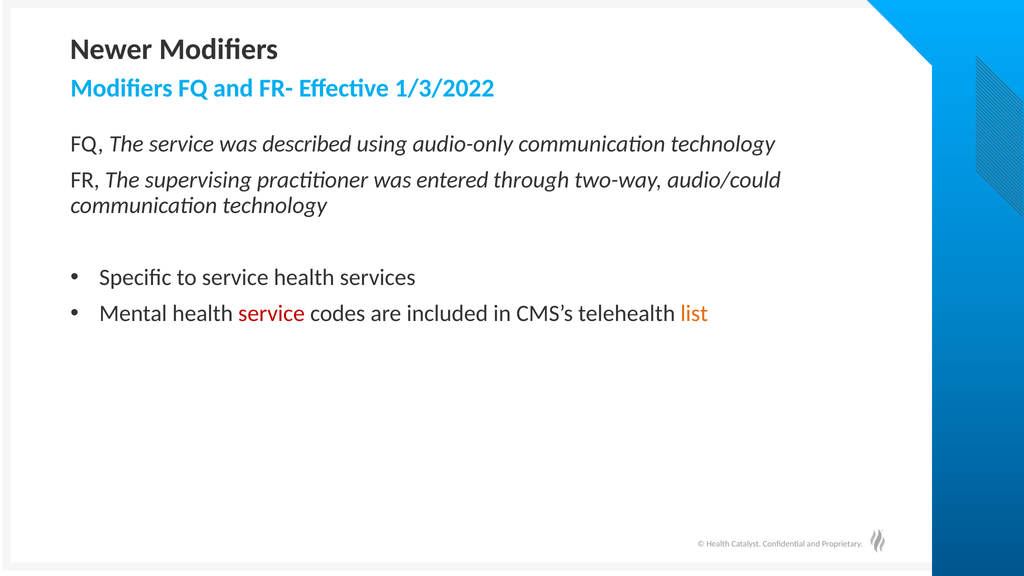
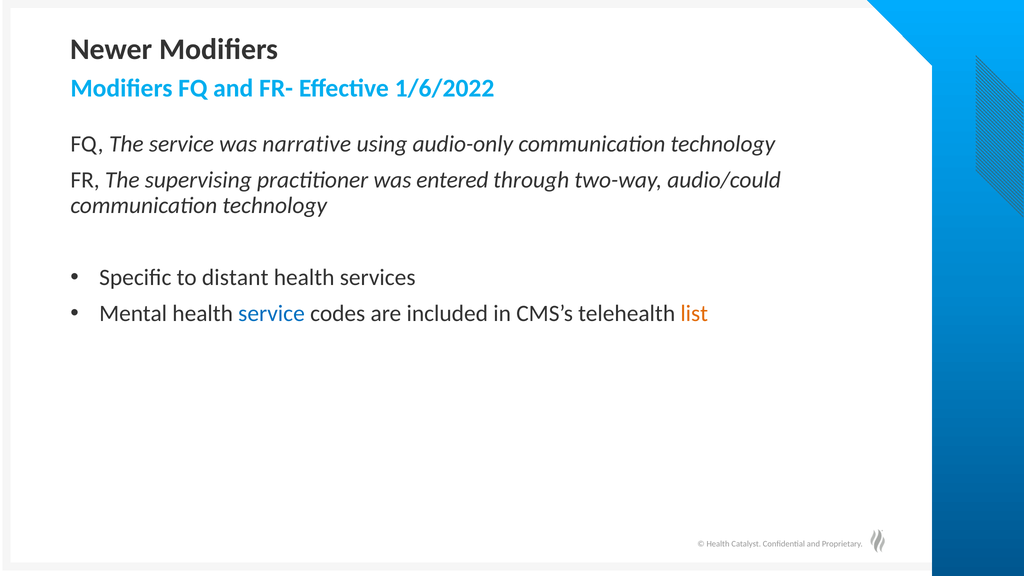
1/3/2022: 1/3/2022 -> 1/6/2022
described: described -> narrative
to service: service -> distant
service at (272, 313) colour: red -> blue
